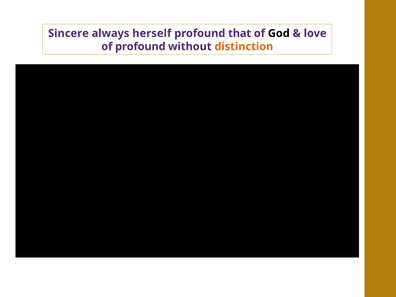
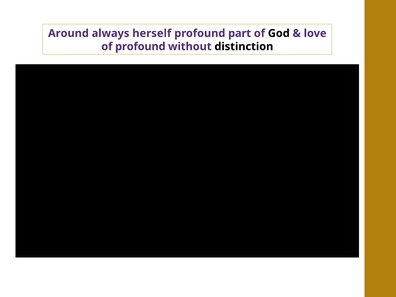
Sincere: Sincere -> Around
that: that -> part
distinction colour: orange -> black
